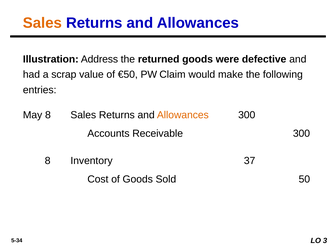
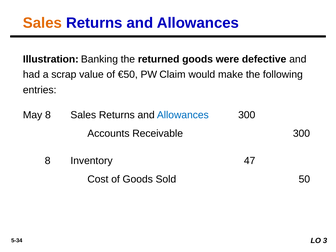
Address: Address -> Banking
Allowances at (183, 115) colour: orange -> blue
37: 37 -> 47
